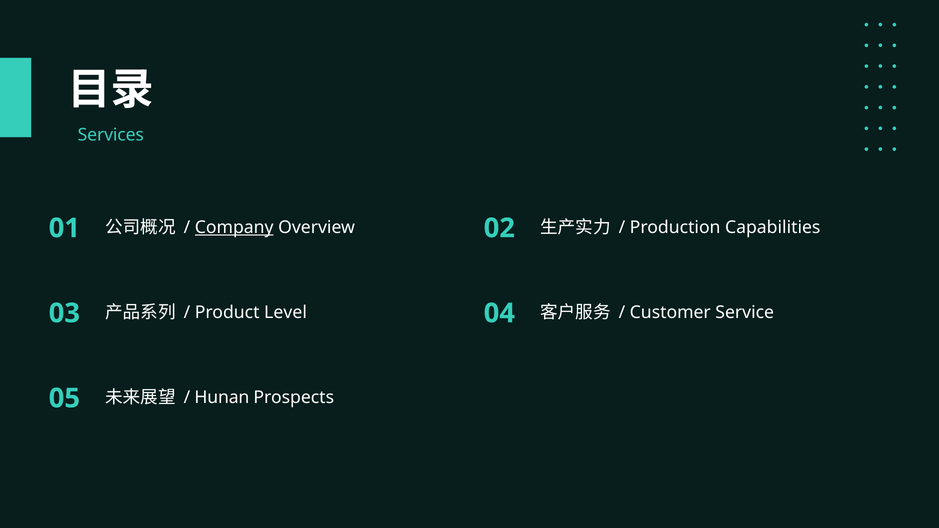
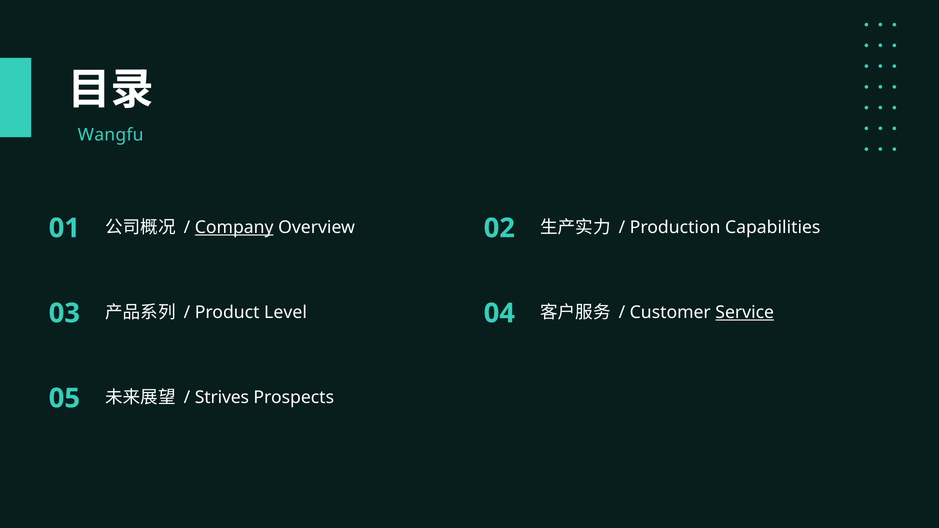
Services: Services -> Wangfu
Service underline: none -> present
Hunan: Hunan -> Strives
